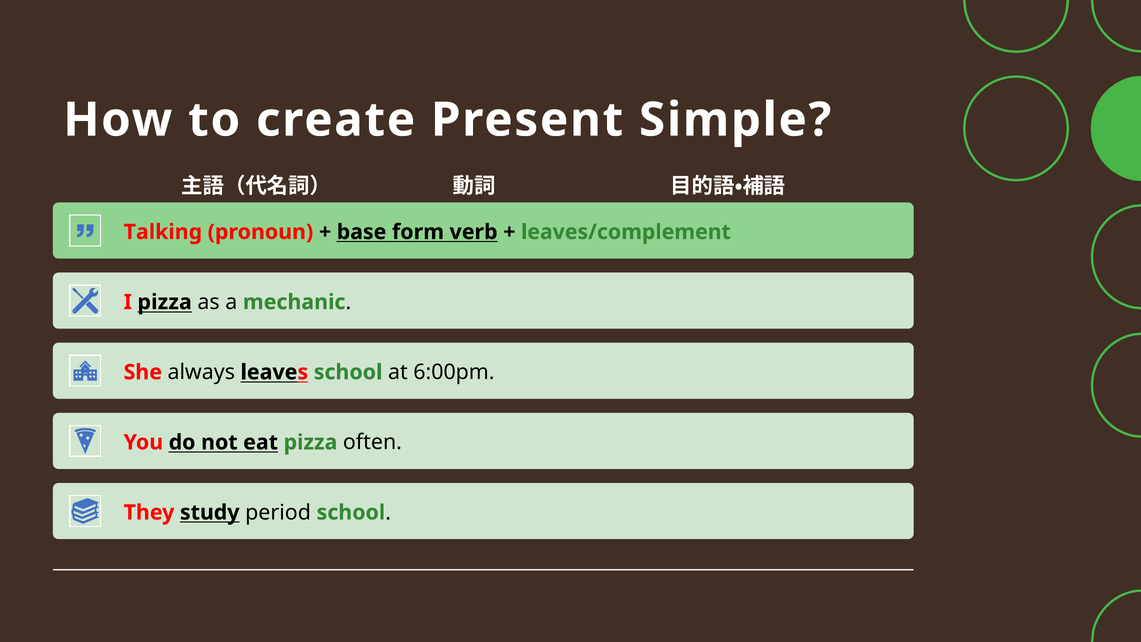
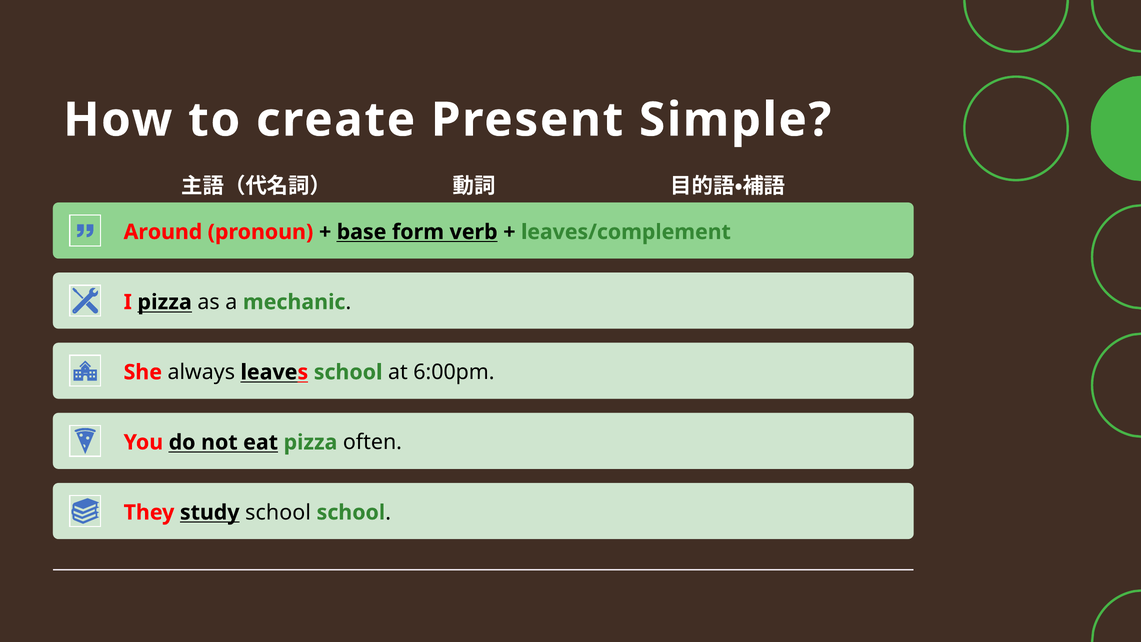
Talking: Talking -> Around
study period: period -> school
